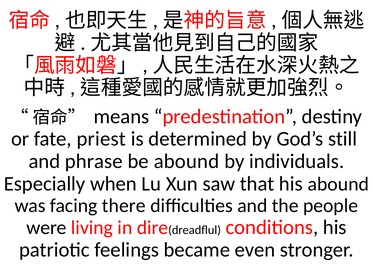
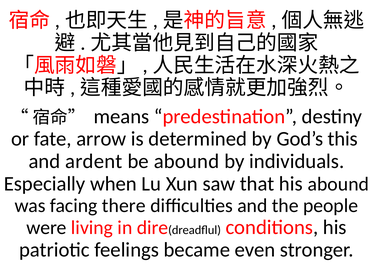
priest: priest -> arrow
still: still -> this
phrase: phrase -> ardent
